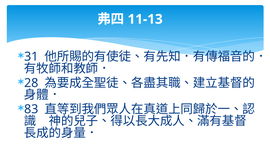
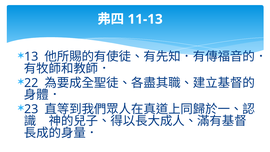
31: 31 -> 13
28: 28 -> 22
83: 83 -> 23
